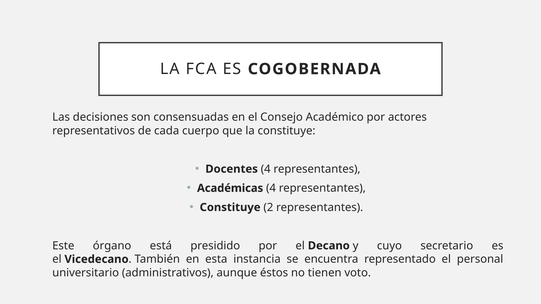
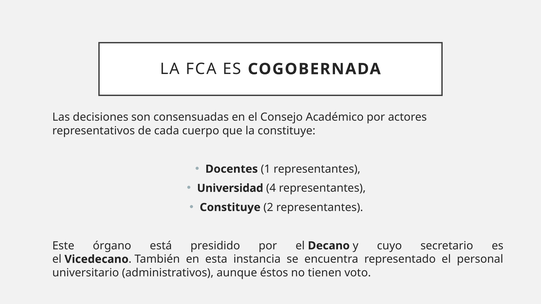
Docentes 4: 4 -> 1
Académicas: Académicas -> Universidad
